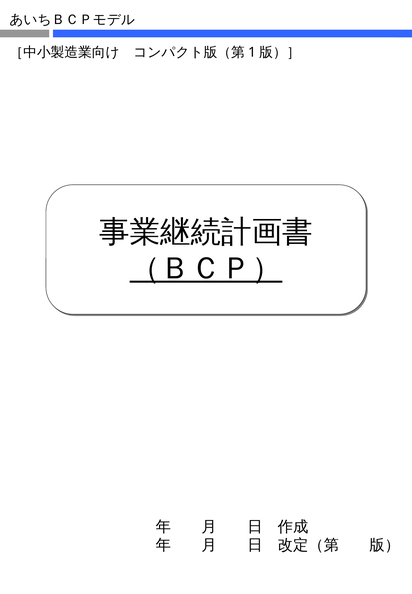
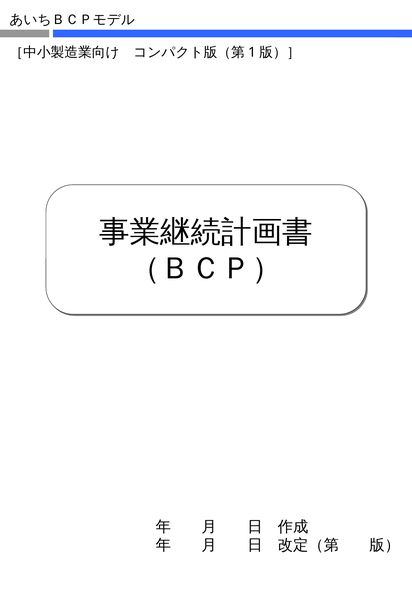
（ＢＣＰ） underline: present -> none
